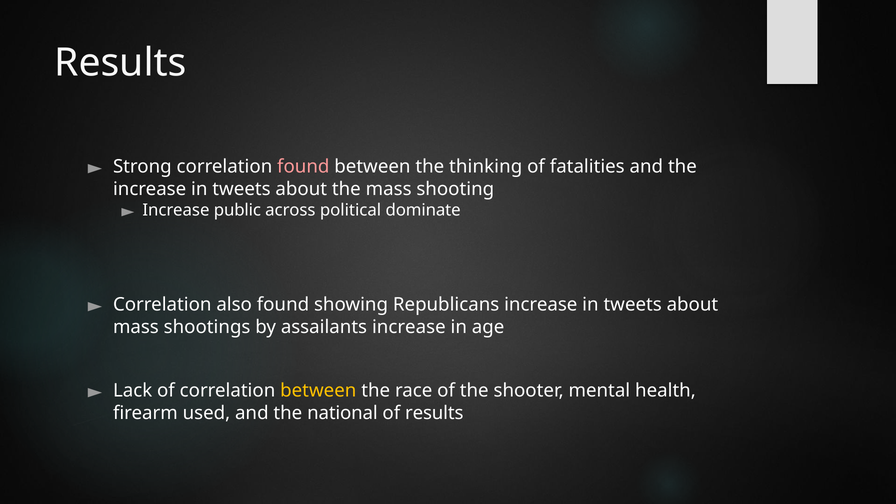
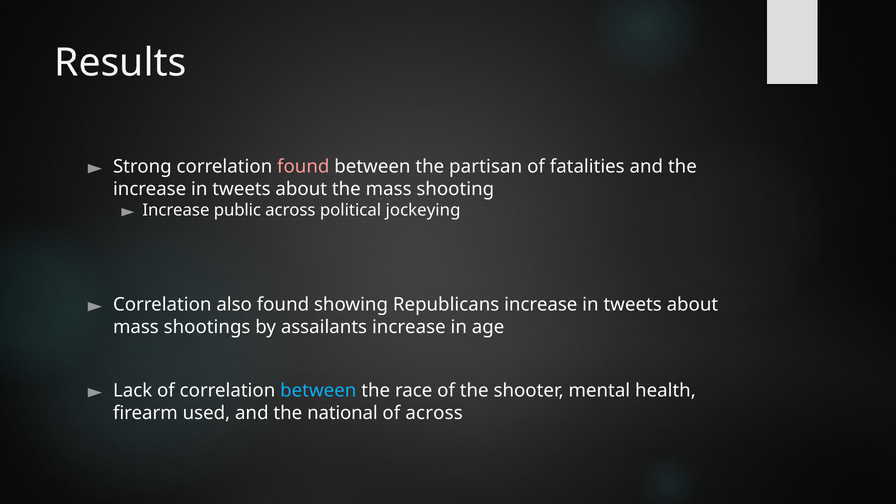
thinking: thinking -> partisan
dominate: dominate -> jockeying
between at (318, 390) colour: yellow -> light blue
of results: results -> across
